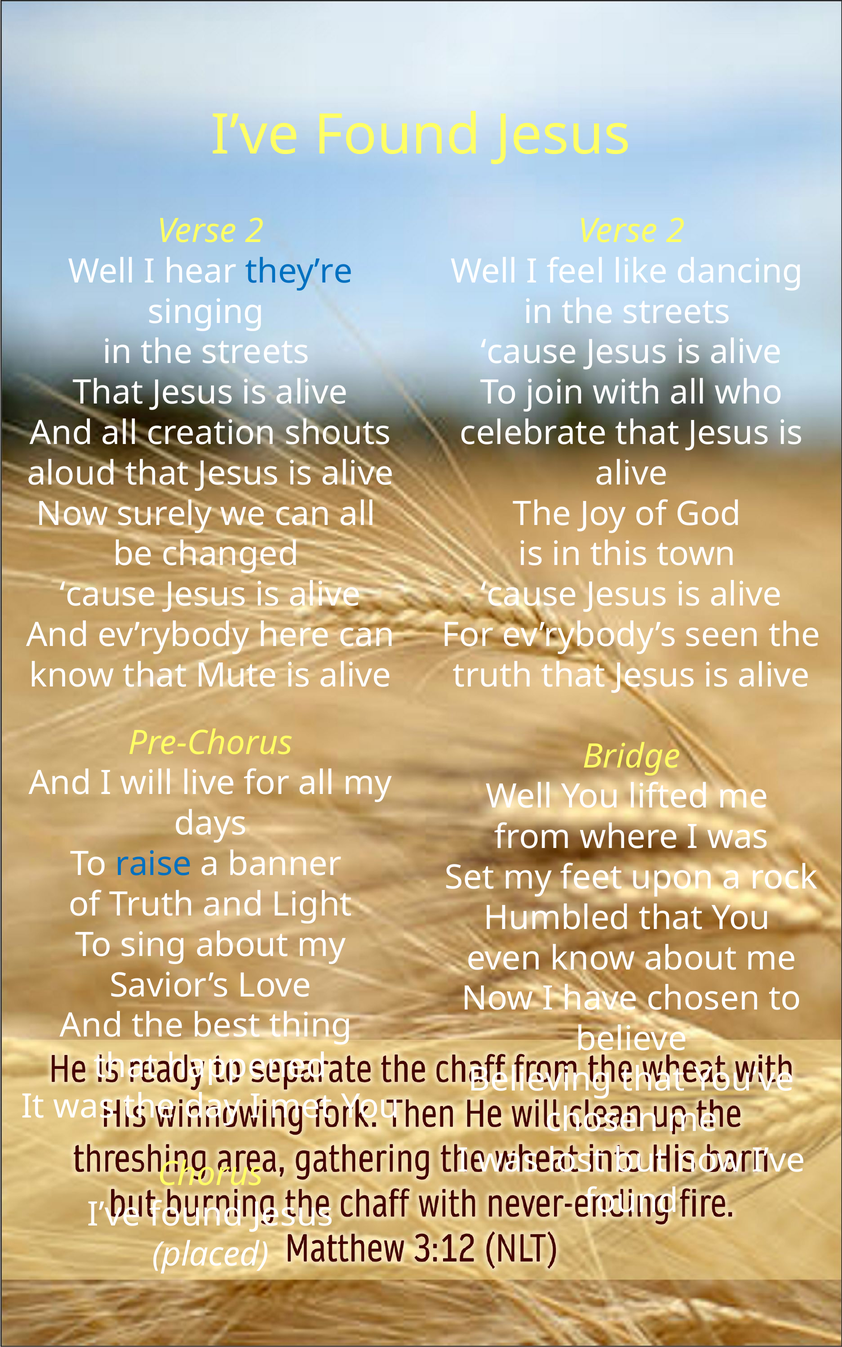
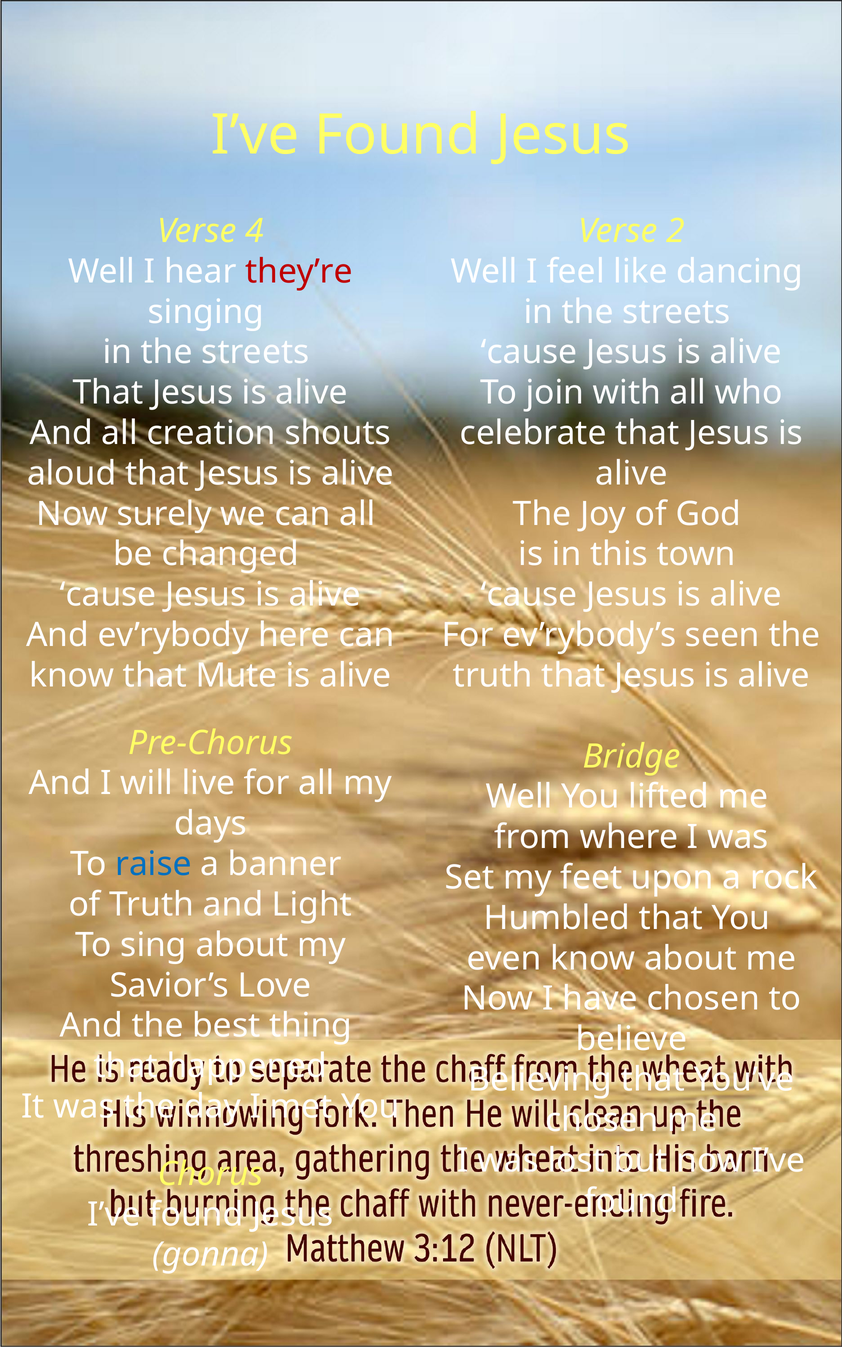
2 at (255, 231): 2 -> 4
they’re colour: blue -> red
placed: placed -> gonna
